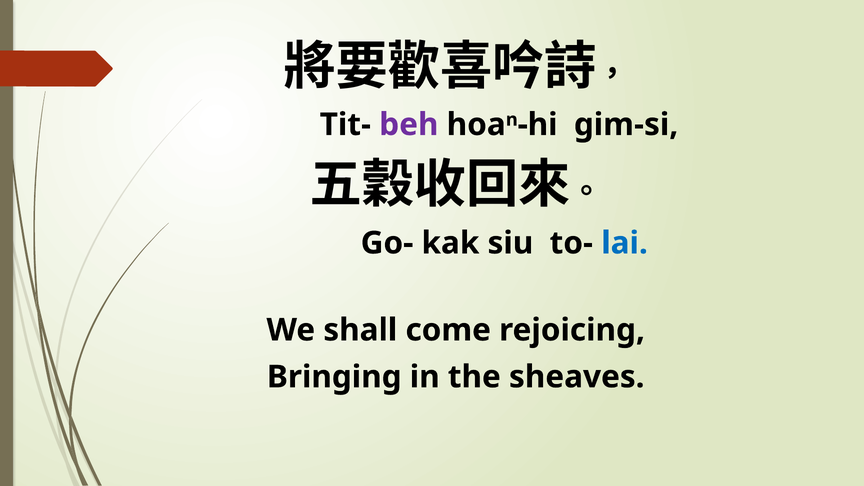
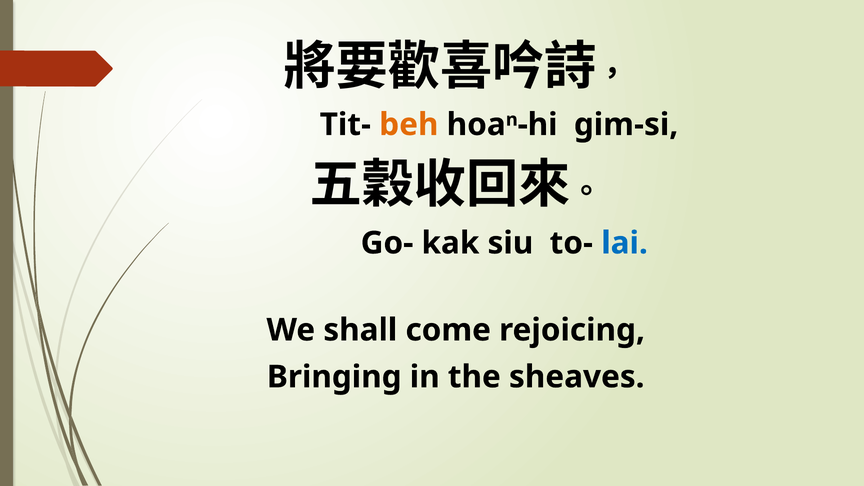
beh colour: purple -> orange
